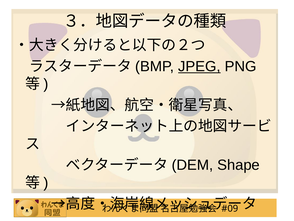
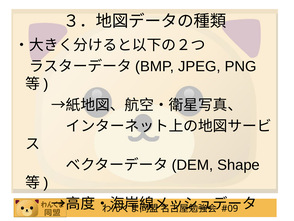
JPEG underline: present -> none
